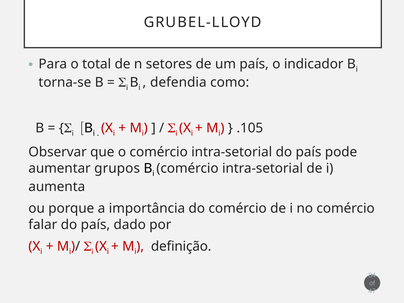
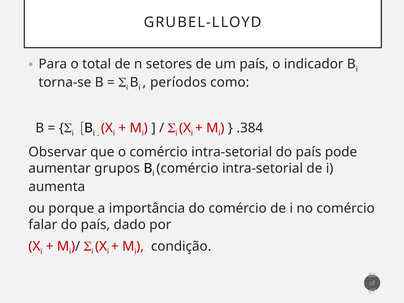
defendia: defendia -> períodos
.105: .105 -> .384
definição: definição -> condição
